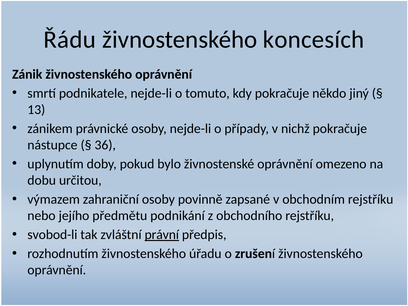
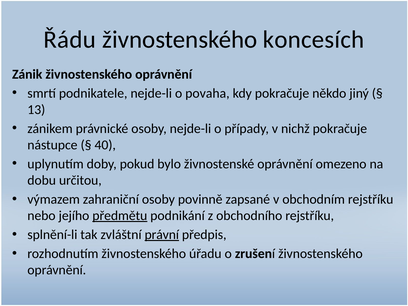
tomuto: tomuto -> povaha
36: 36 -> 40
předmětu underline: none -> present
svobod-li: svobod-li -> splnění-li
